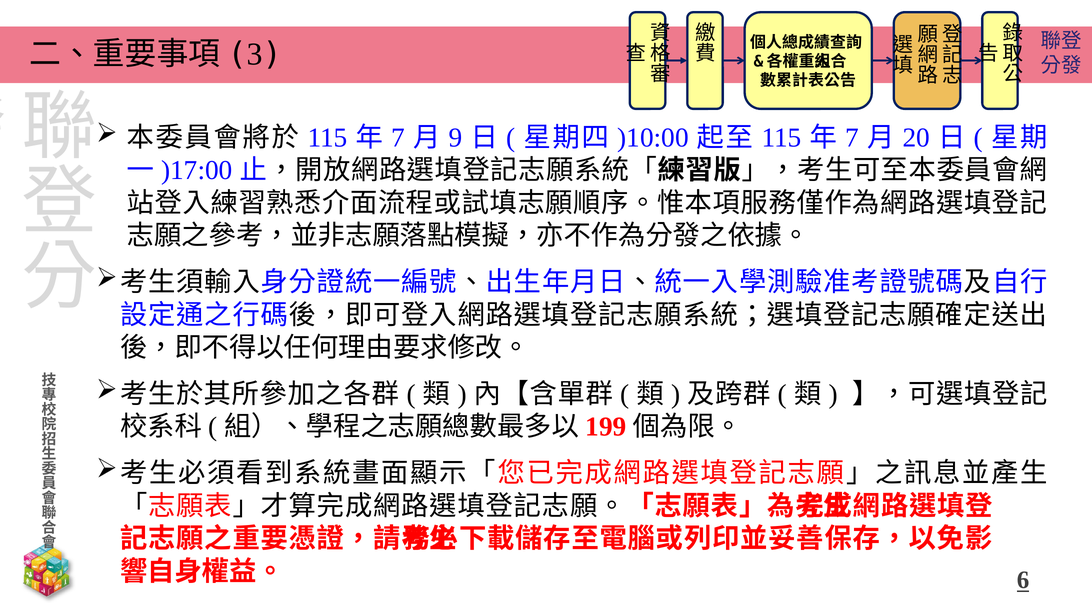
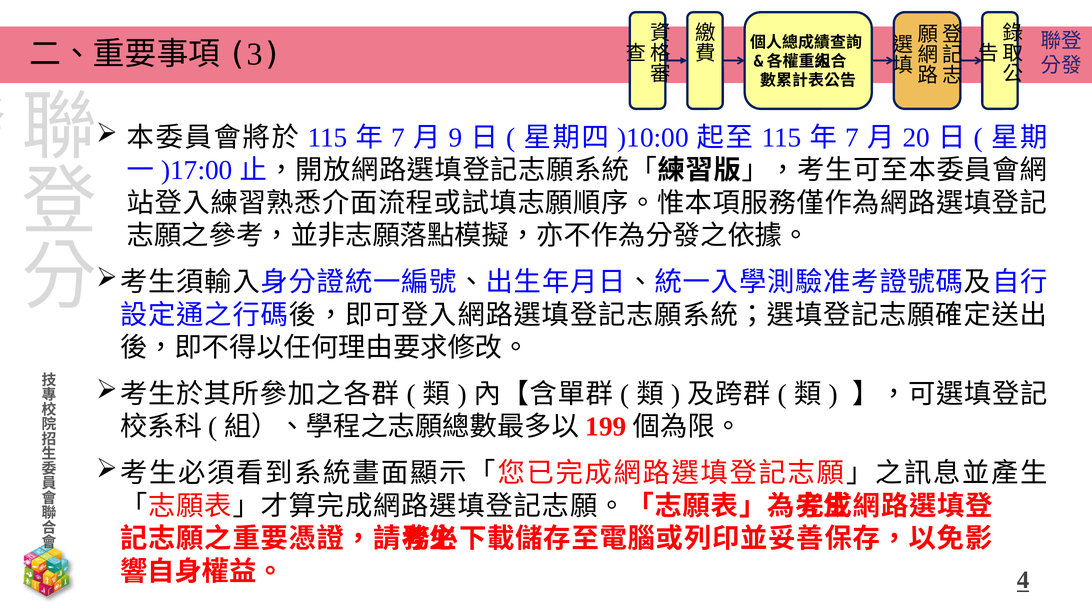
6: 6 -> 4
